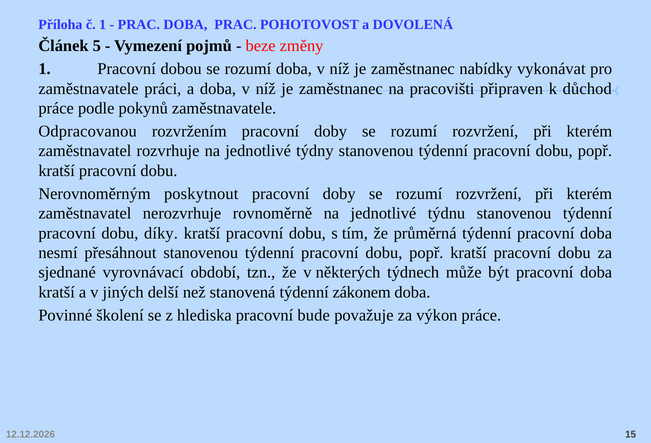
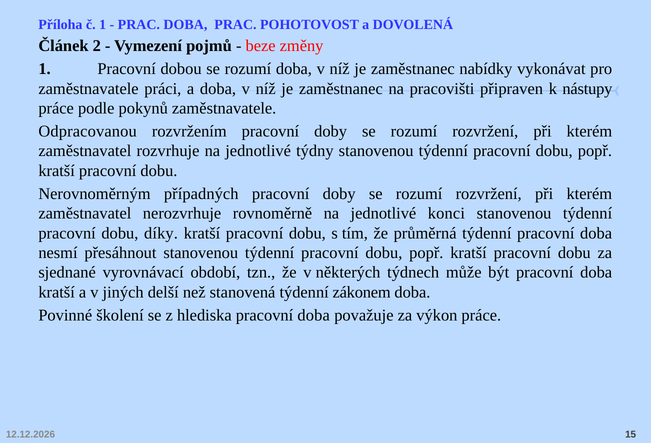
5: 5 -> 2
důchod: důchod -> nástupy
poskytnout: poskytnout -> případných
týdnu: týdnu -> konci
hlediska pracovní bude: bude -> doba
